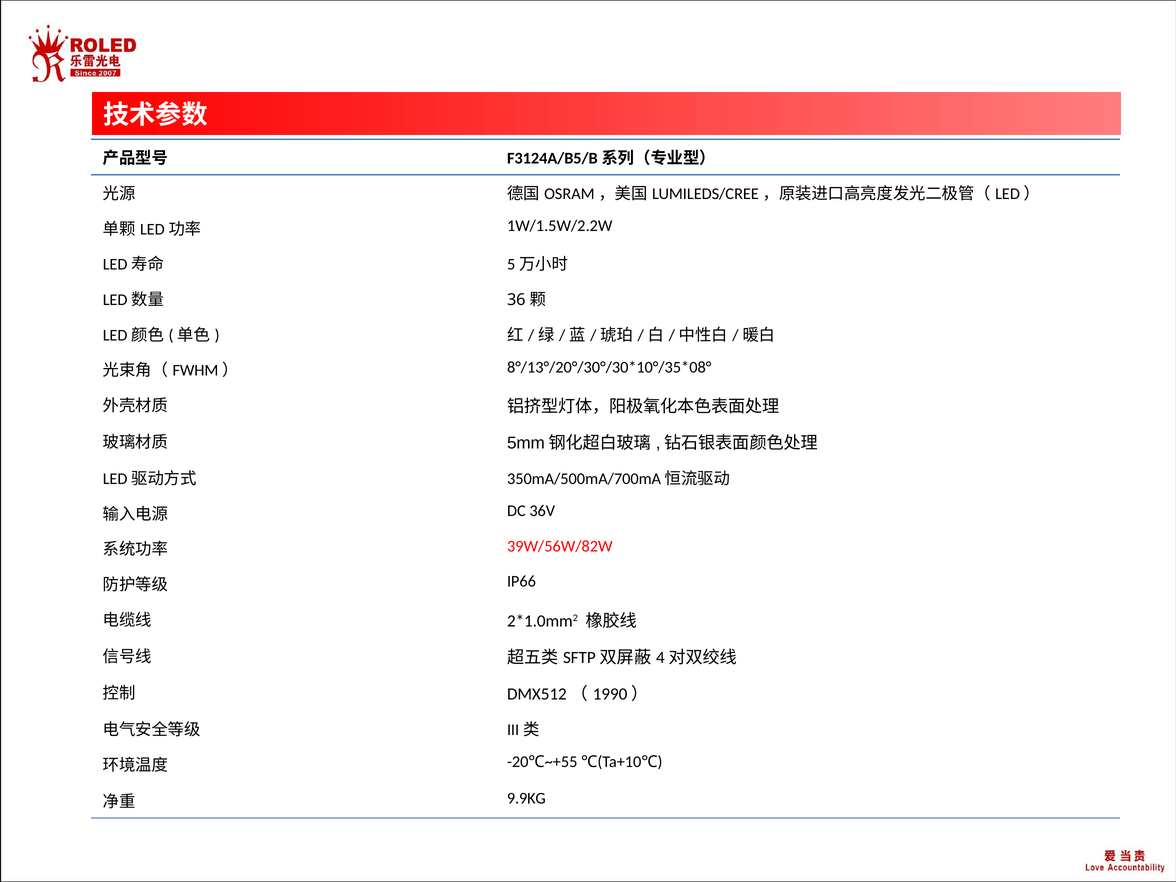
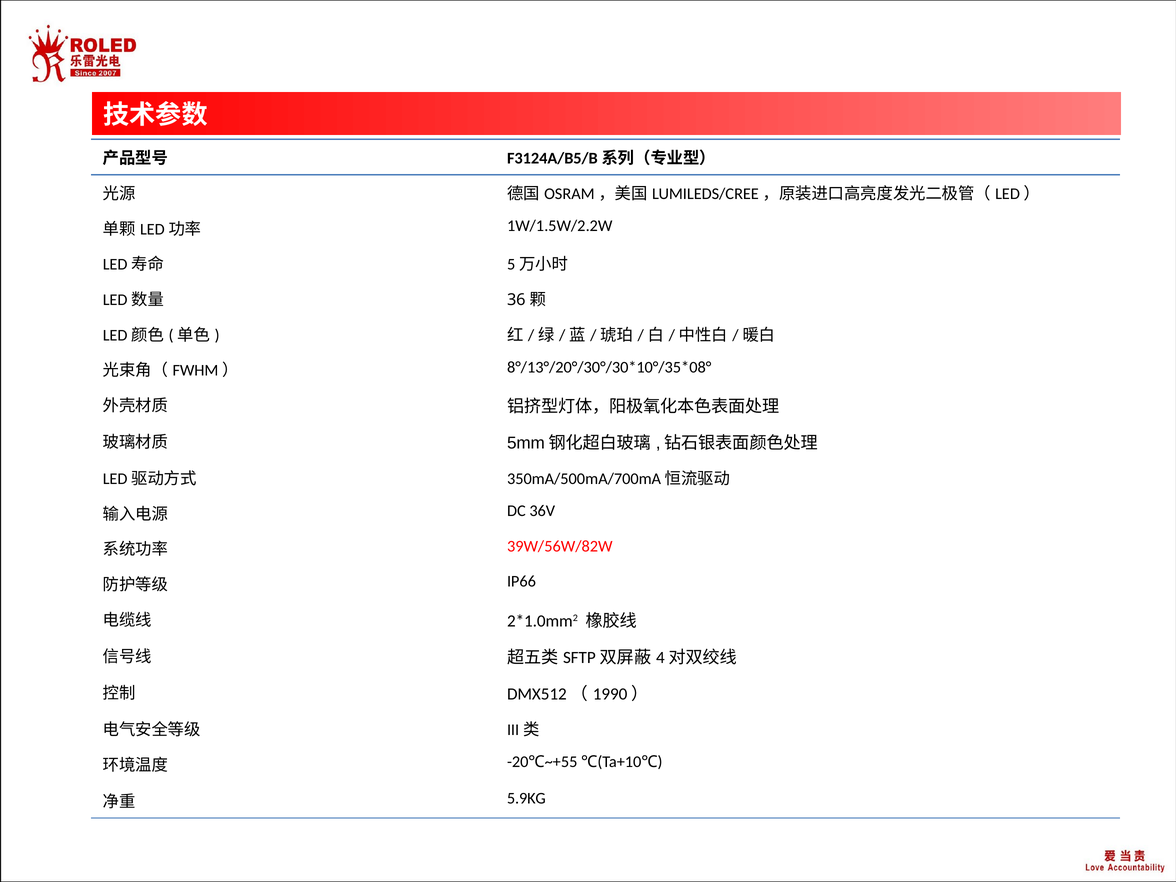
9.9KG: 9.9KG -> 5.9KG
